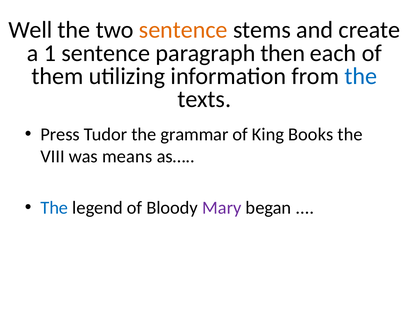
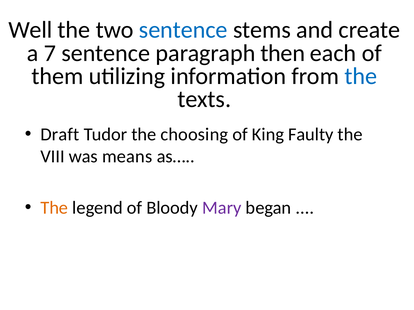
sentence at (183, 30) colour: orange -> blue
1: 1 -> 7
Press: Press -> Draft
grammar: grammar -> choosing
Books: Books -> Faulty
The at (54, 208) colour: blue -> orange
